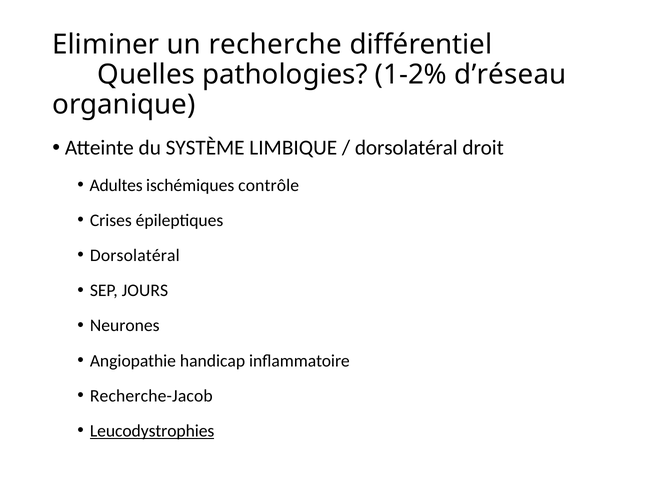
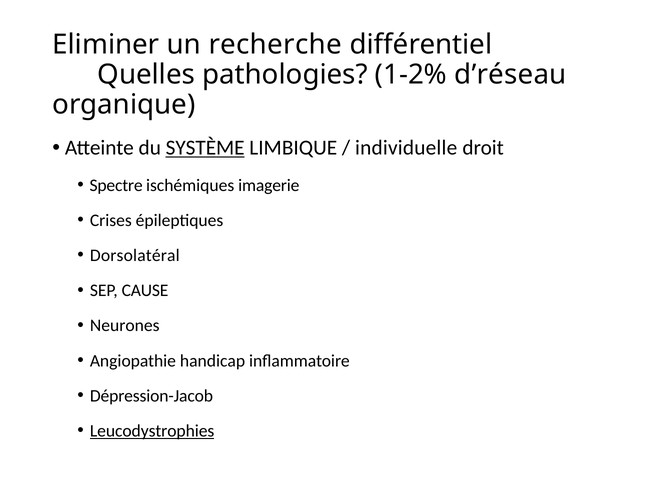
SYSTÈME underline: none -> present
dorsolatéral at (406, 148): dorsolatéral -> individuelle
Adultes: Adultes -> Spectre
contrôle: contrôle -> imagerie
JOURS: JOURS -> CAUSE
Recherche-Jacob: Recherche-Jacob -> Dépression-Jacob
